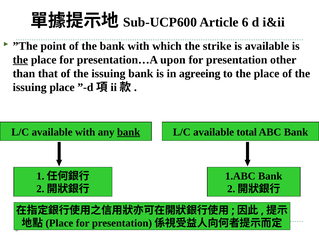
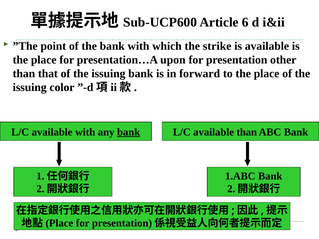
the at (20, 60) underline: present -> none
agreeing: agreeing -> forward
issuing place: place -> color
available total: total -> than
